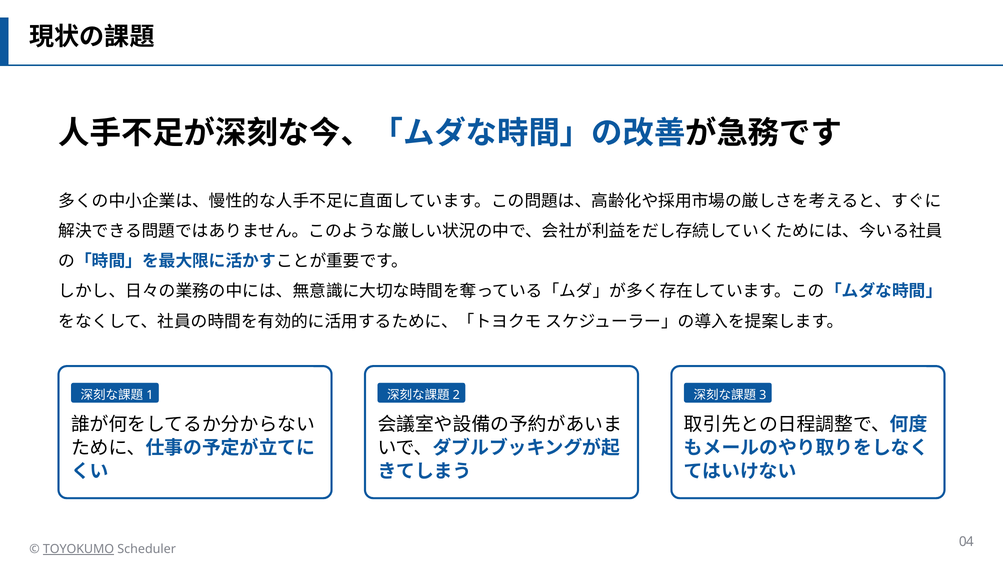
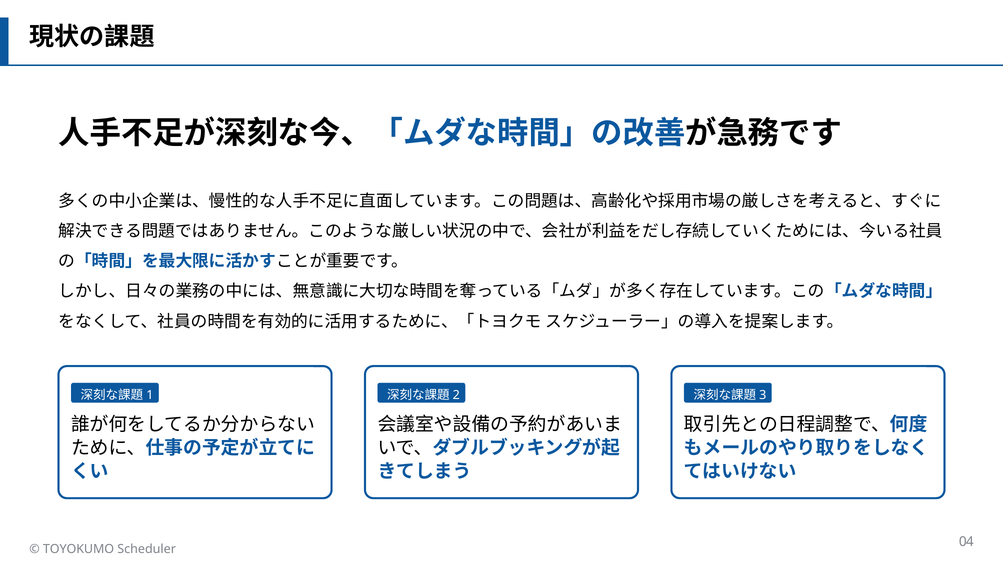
TOYOKUMO underline: present -> none
